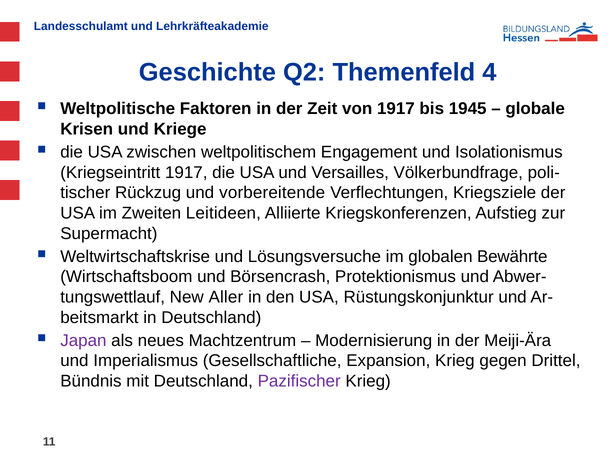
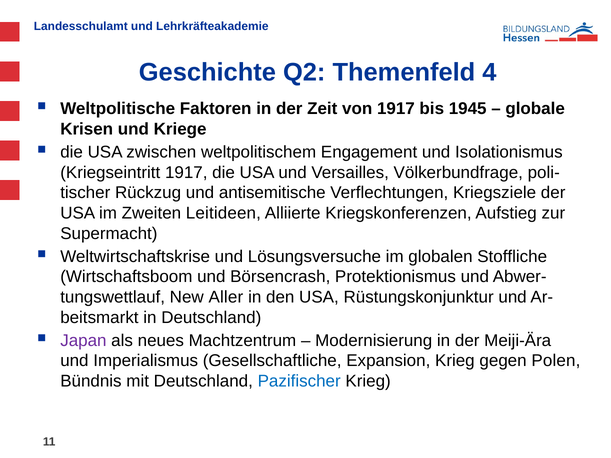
vorbereitende: vorbereitende -> antisemitische
Bewährte: Bewährte -> Stoffliche
Drittel: Drittel -> Polen
Pazifischer colour: purple -> blue
